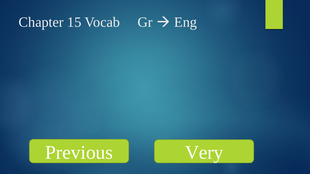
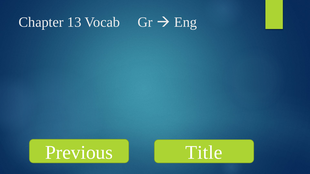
15: 15 -> 13
Very: Very -> Title
